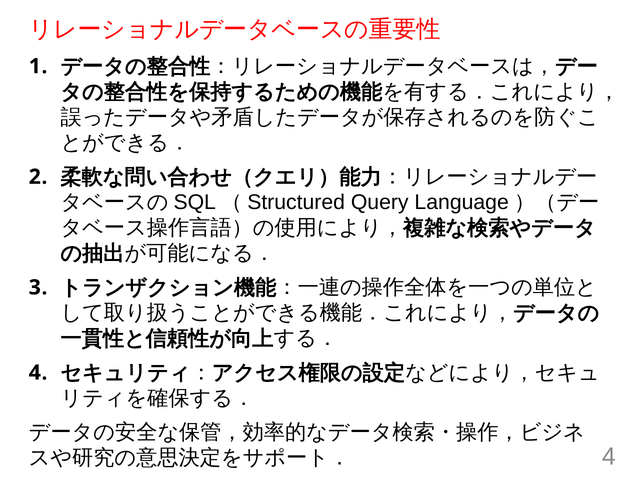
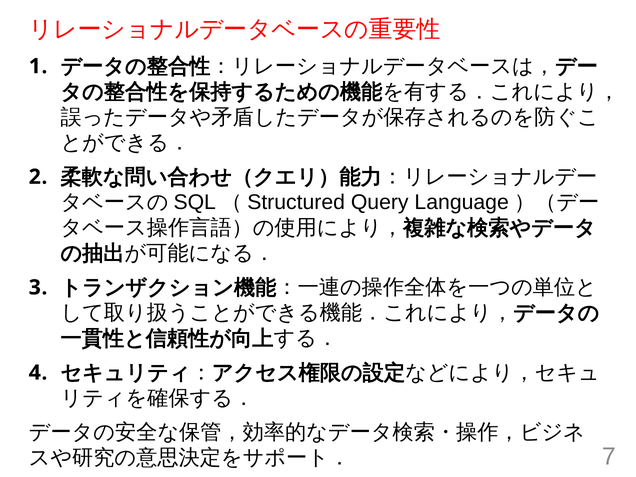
4 at (609, 457): 4 -> 7
